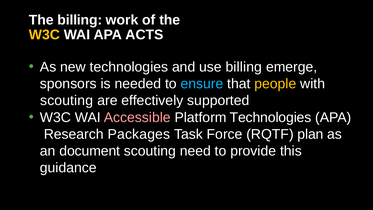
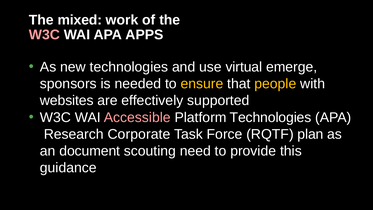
The billing: billing -> mixed
W3C at (44, 35) colour: yellow -> pink
ACTS: ACTS -> APPS
use billing: billing -> virtual
ensure colour: light blue -> yellow
scouting at (67, 100): scouting -> websites
Packages: Packages -> Corporate
